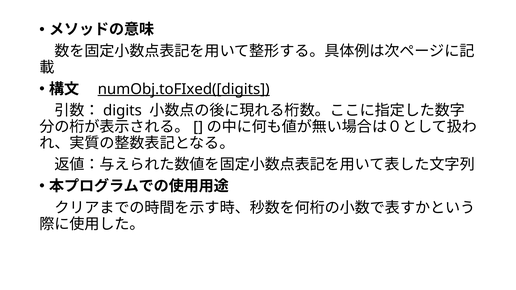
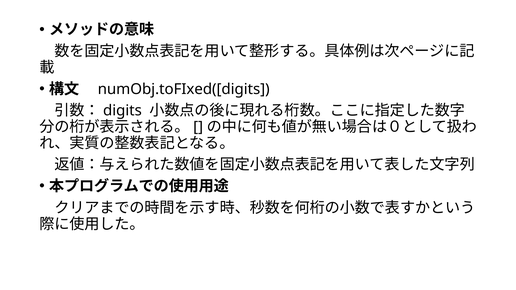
numObj.toFIxed([digits underline: present -> none
